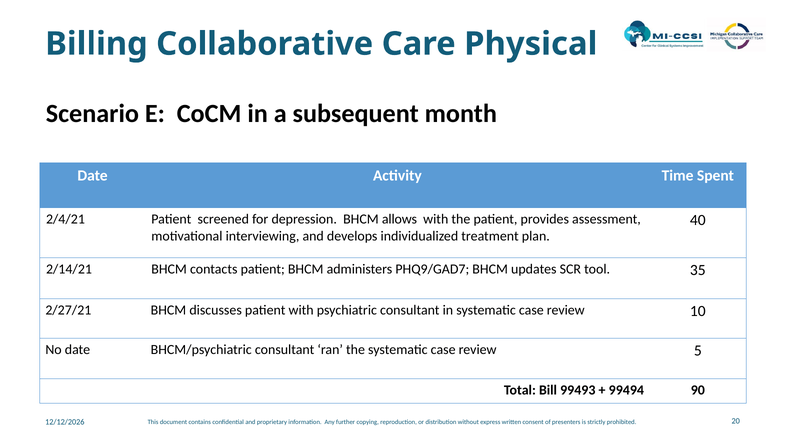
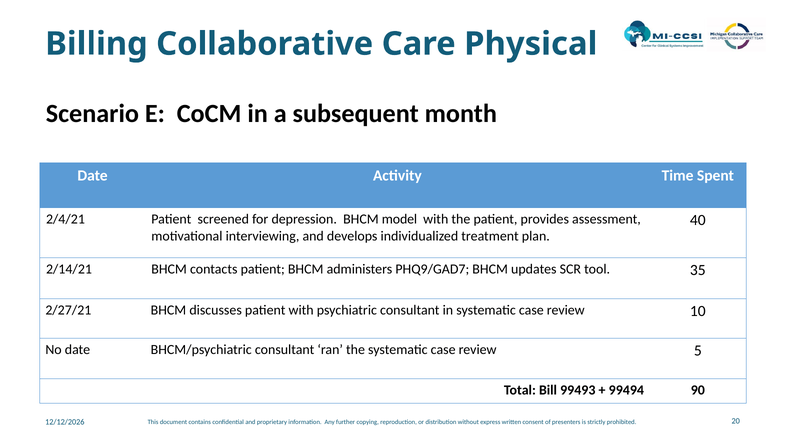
allows: allows -> model
